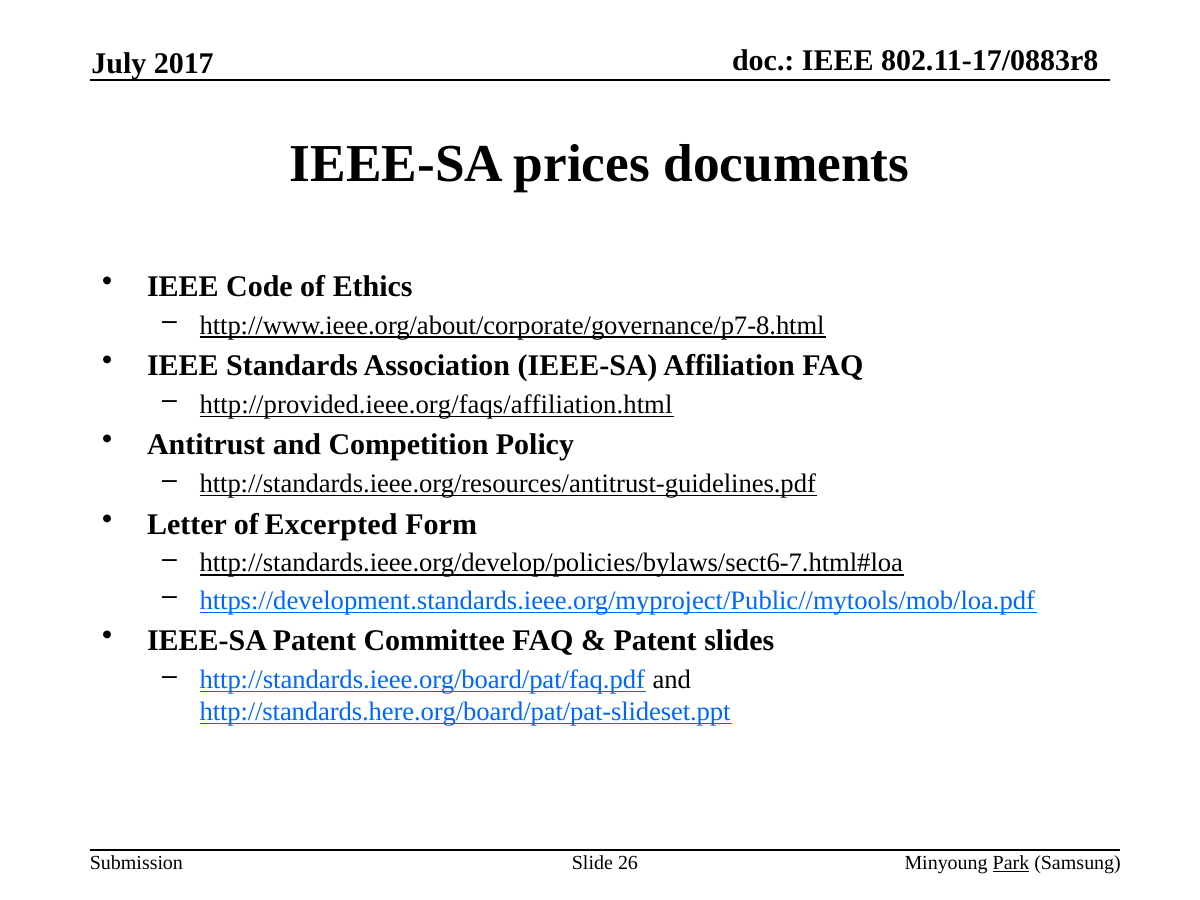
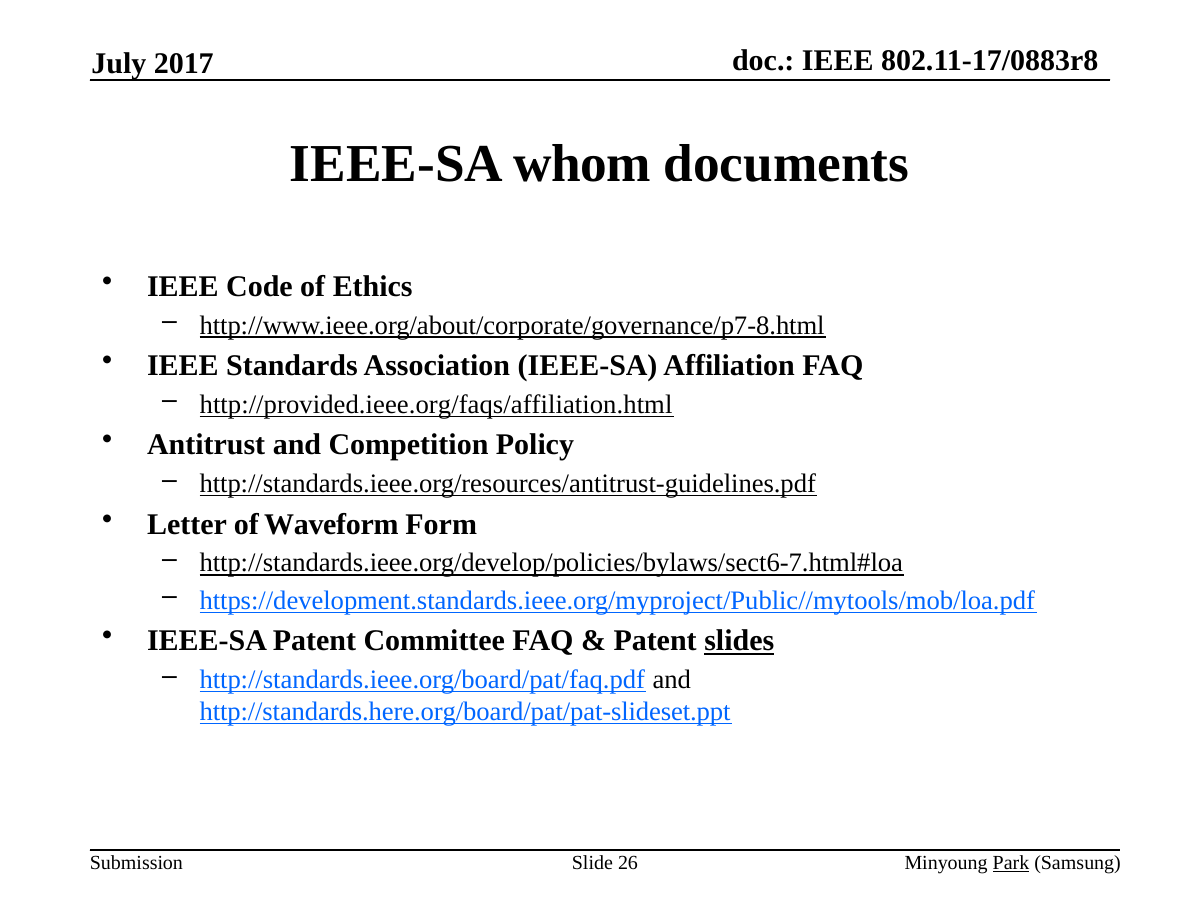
prices: prices -> whom
Excerpted: Excerpted -> Waveform
slides underline: none -> present
